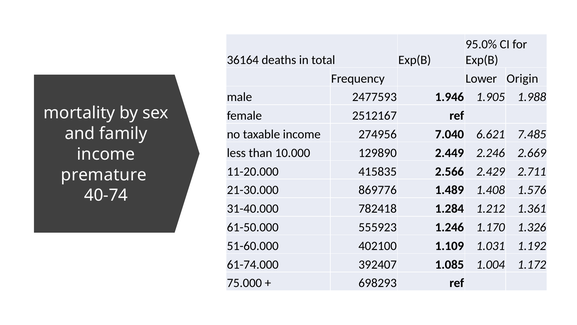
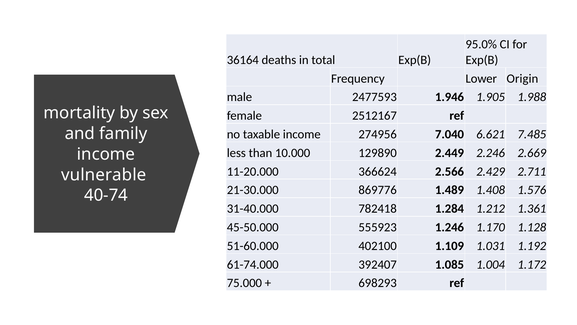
415835: 415835 -> 366624
premature: premature -> vulnerable
61-50.000: 61-50.000 -> 45-50.000
1.326: 1.326 -> 1.128
